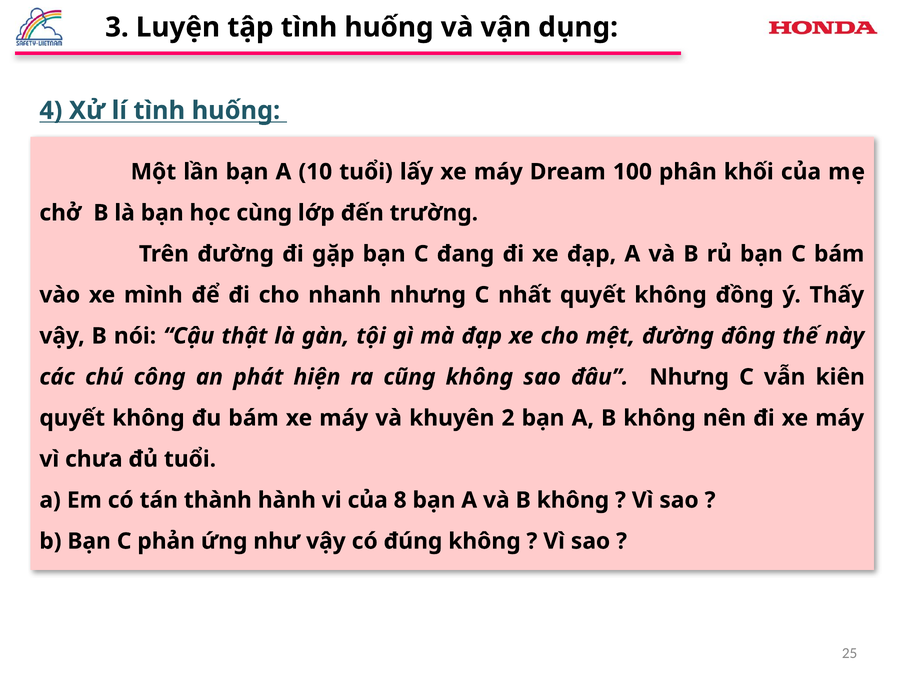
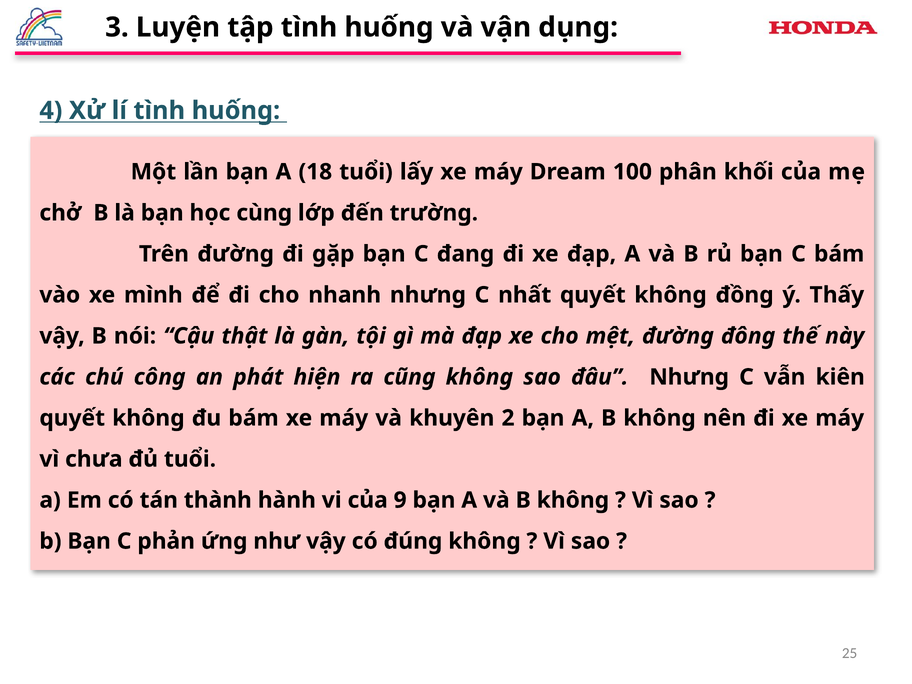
10: 10 -> 18
8: 8 -> 9
